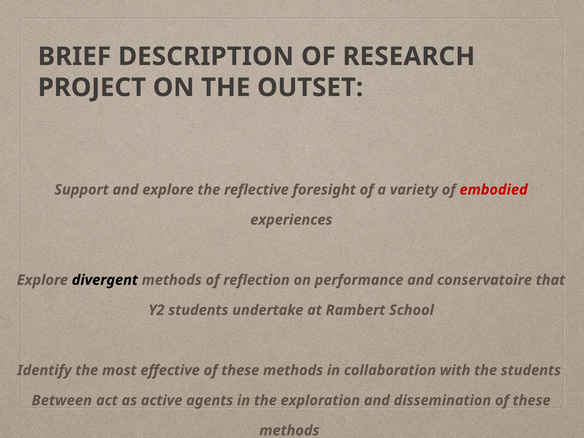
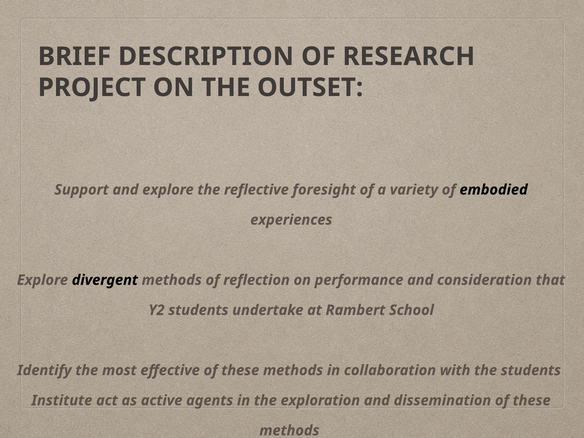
embodied colour: red -> black
conservatoire: conservatoire -> consideration
Between: Between -> Institute
